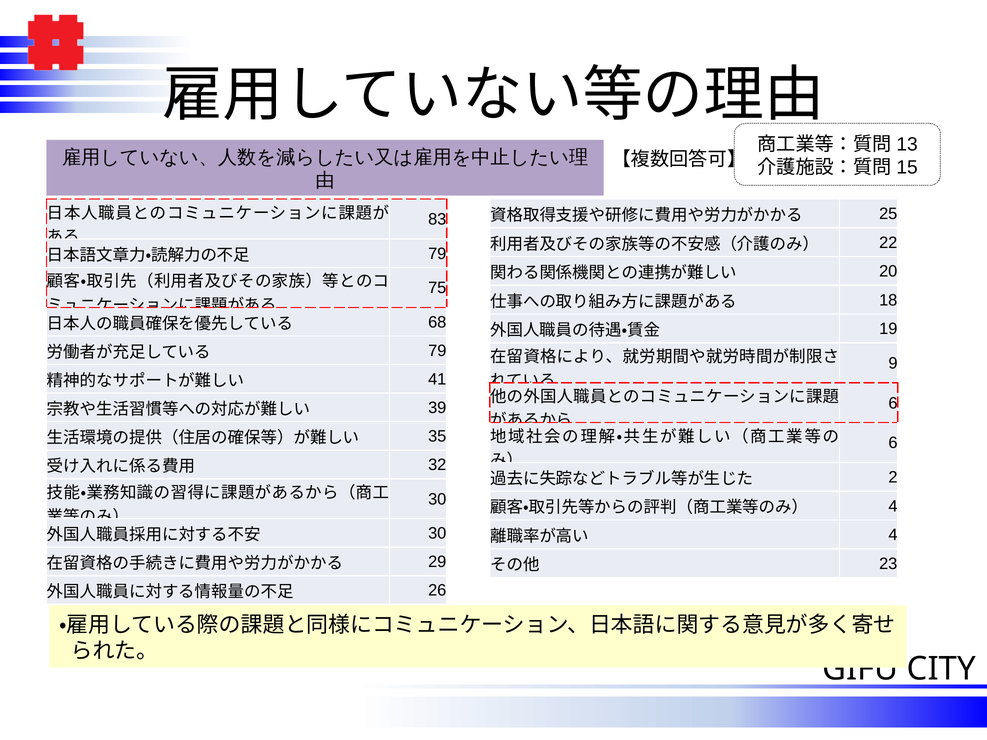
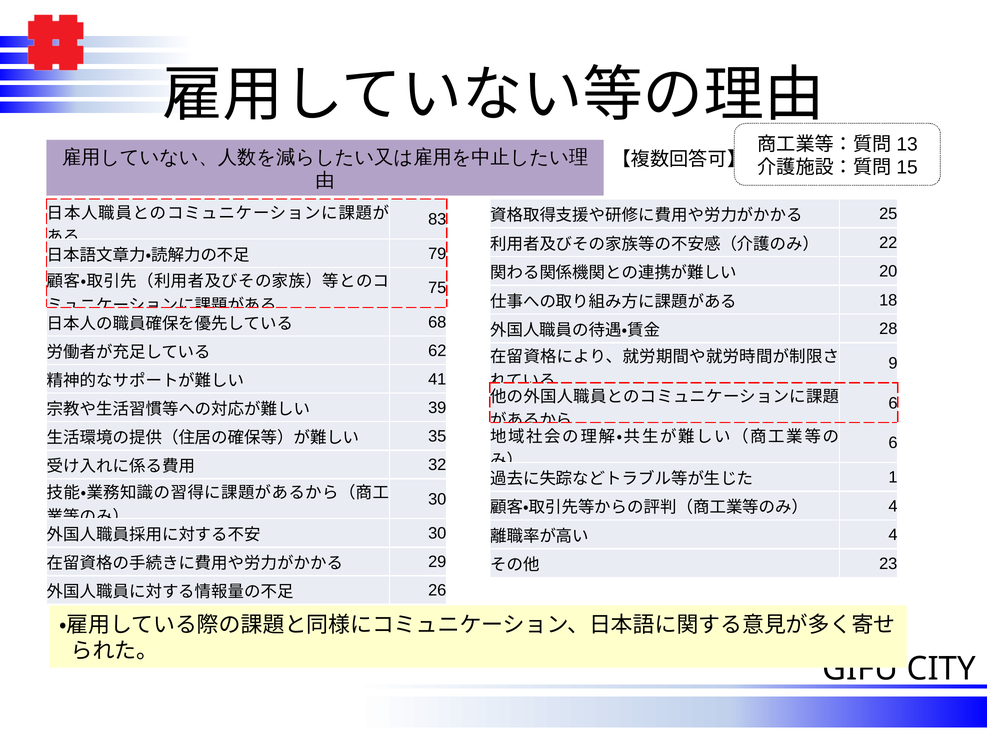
19 at (888, 329): 19 -> 28
79 at (437, 351): 79 -> 62
2: 2 -> 1
